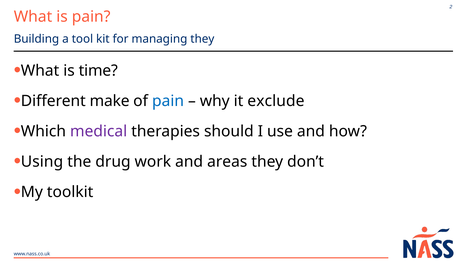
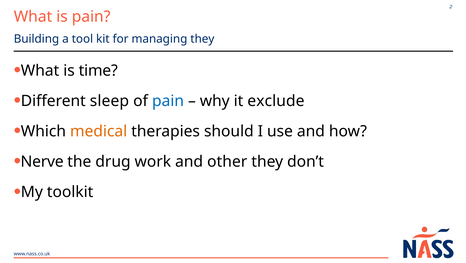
make: make -> sleep
medical colour: purple -> orange
Using: Using -> Nerve
areas: areas -> other
